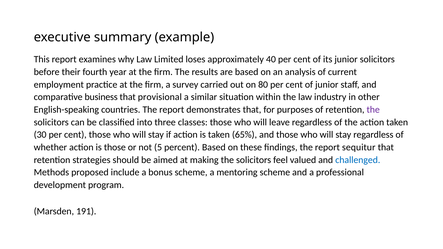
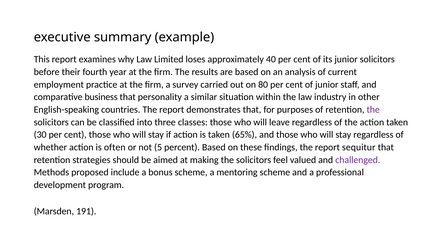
provisional: provisional -> personality
is those: those -> often
challenged colour: blue -> purple
